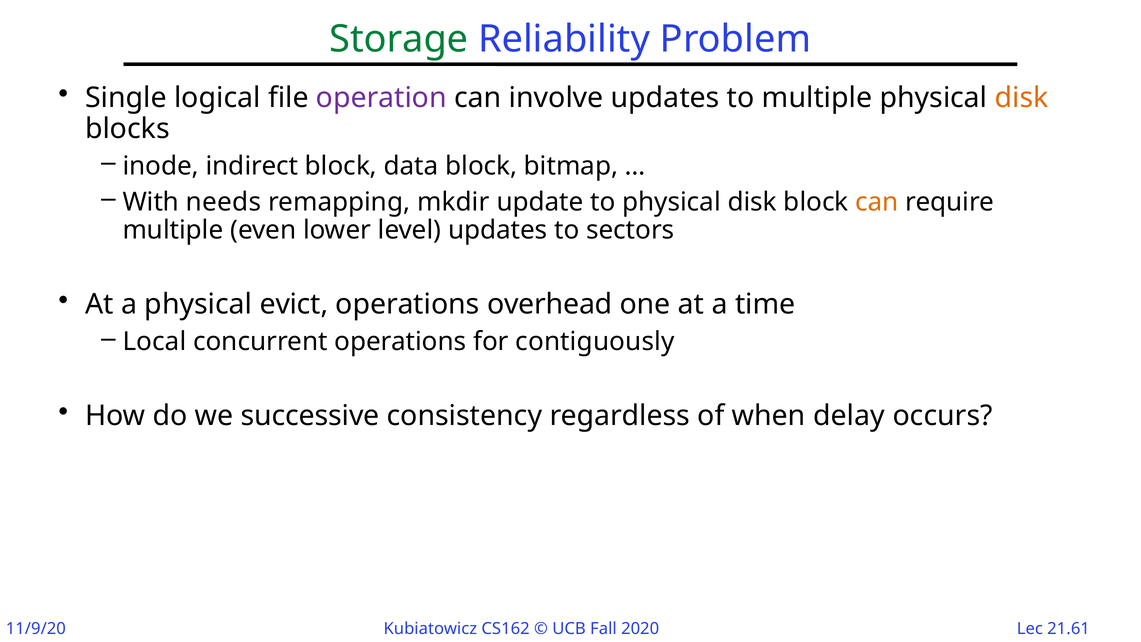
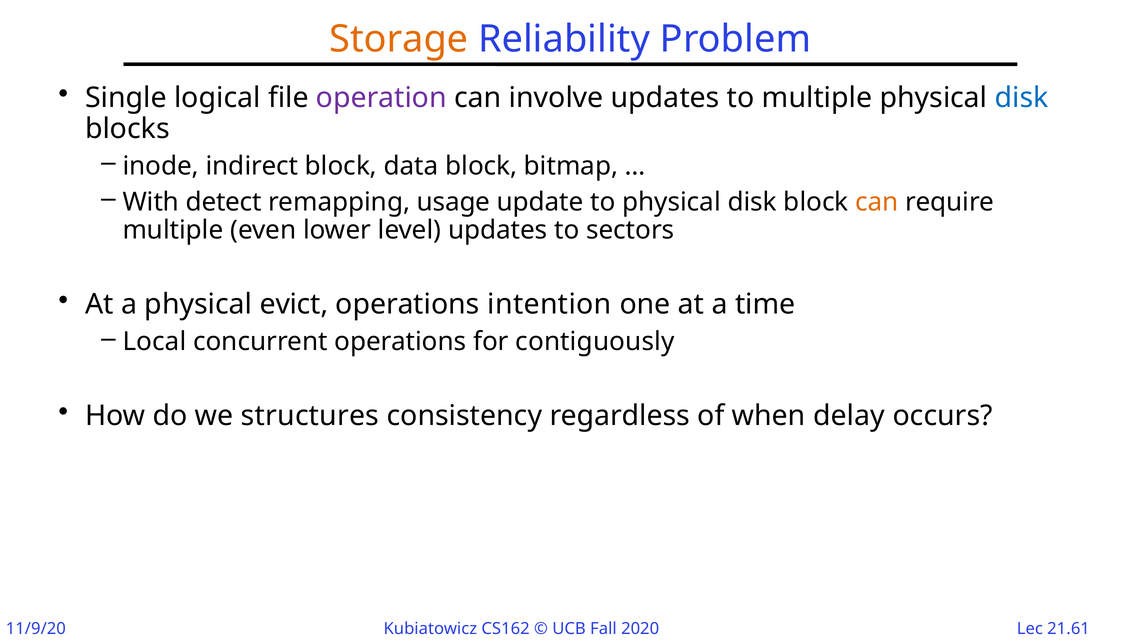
Storage colour: green -> orange
disk at (1022, 98) colour: orange -> blue
needs: needs -> detect
mkdir: mkdir -> usage
overhead: overhead -> intention
successive: successive -> structures
